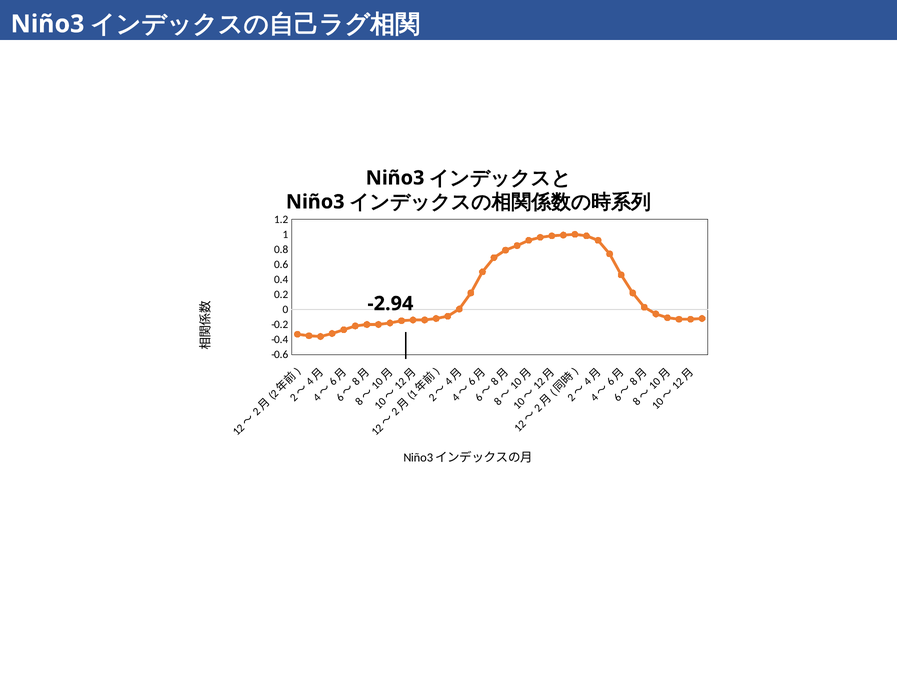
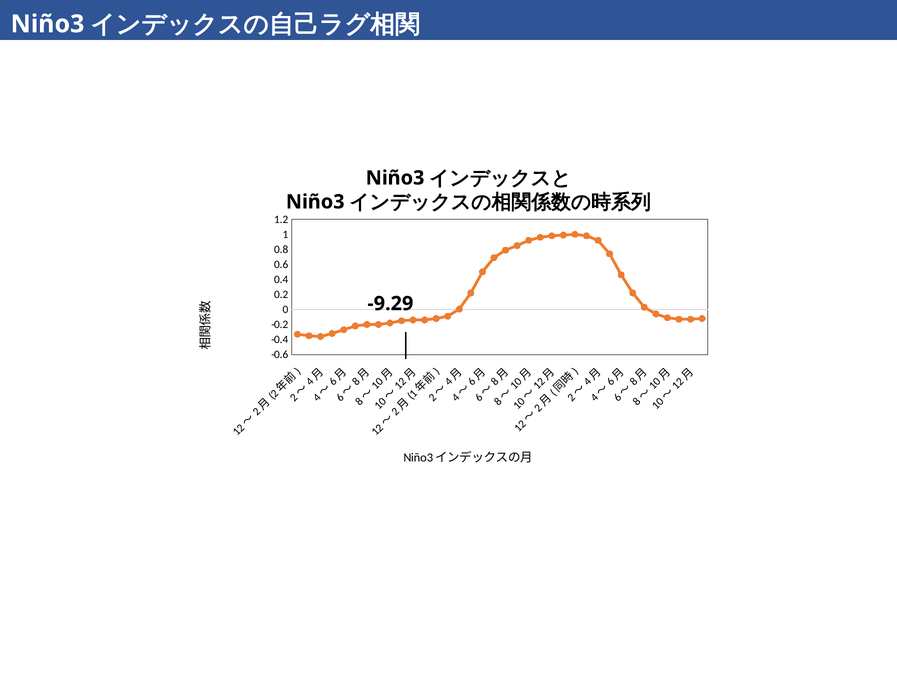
-2.94: -2.94 -> -9.29
